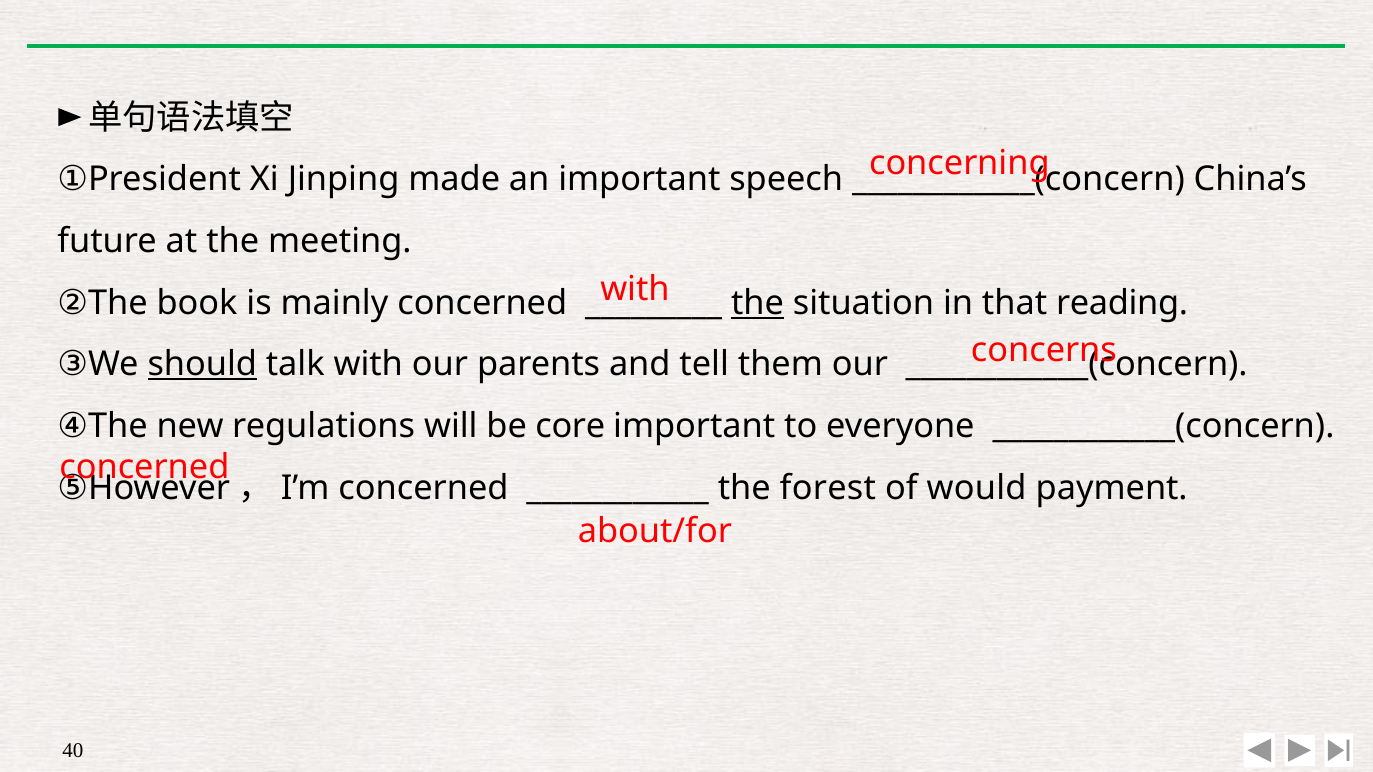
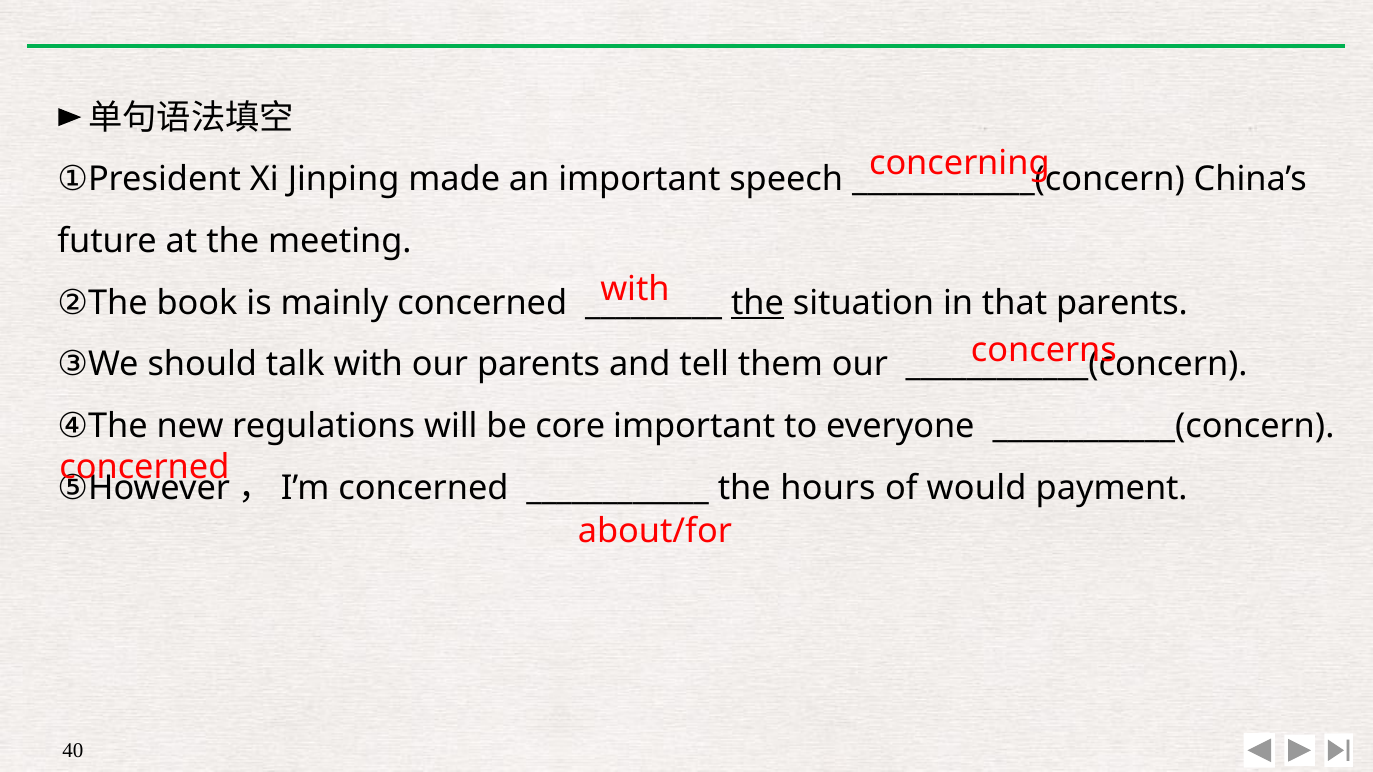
that reading: reading -> parents
should underline: present -> none
forest: forest -> hours
